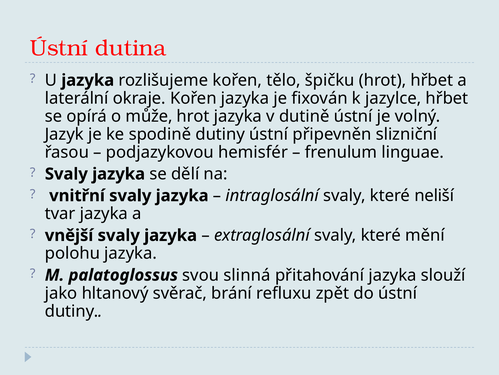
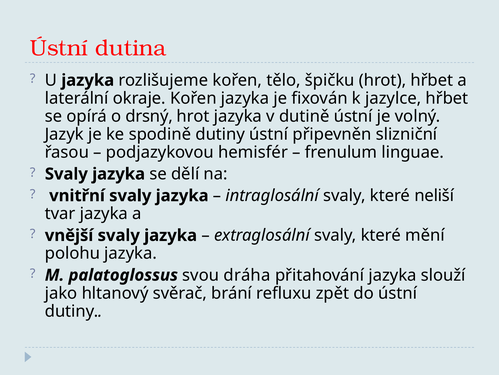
může: může -> drsný
slinná: slinná -> dráha
